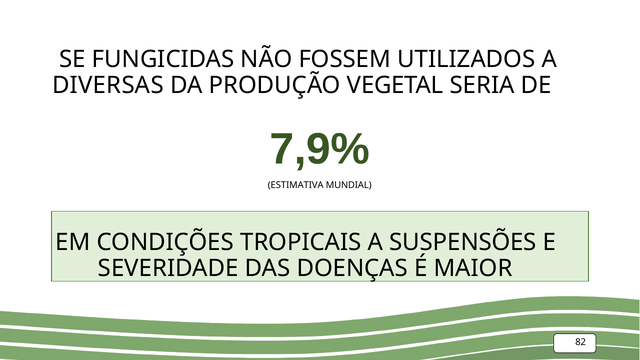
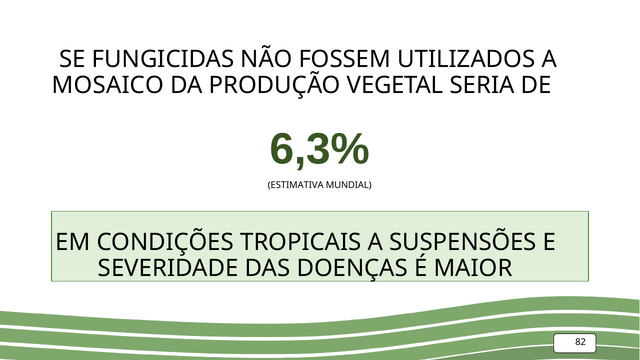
DIVERSAS: DIVERSAS -> MOSAICO
7,9%: 7,9% -> 6,3%
